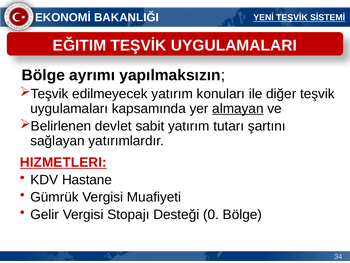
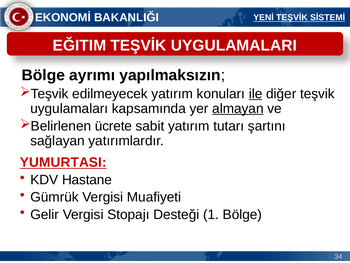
ile underline: none -> present
devlet: devlet -> ücrete
HIZMETLERI: HIZMETLERI -> YUMURTASI
0: 0 -> 1
